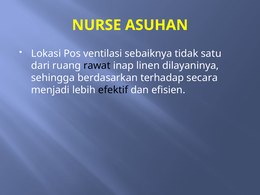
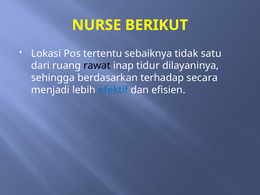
ASUHAN: ASUHAN -> BERIKUT
ventilasi: ventilasi -> tertentu
linen: linen -> tidur
efektif colour: black -> blue
